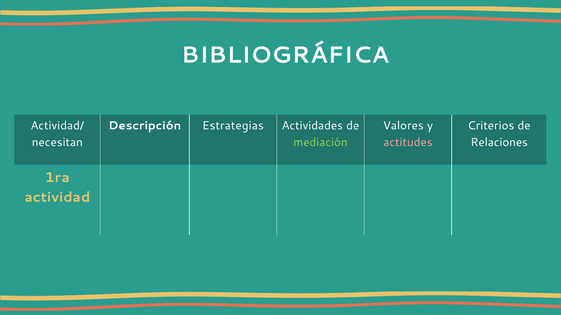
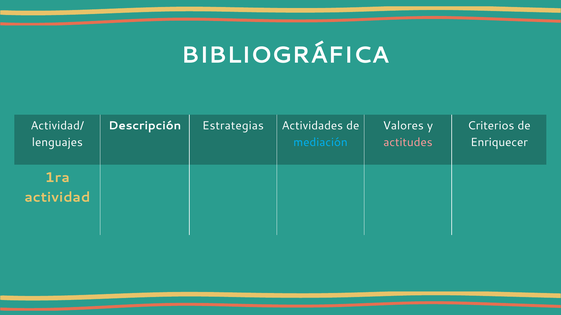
necesitan: necesitan -> lenguajes
mediación colour: light green -> light blue
Relaciones: Relaciones -> Enriquecer
